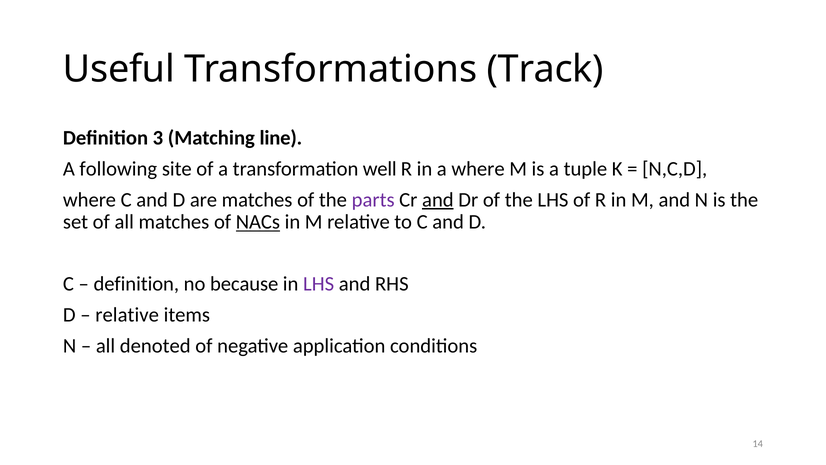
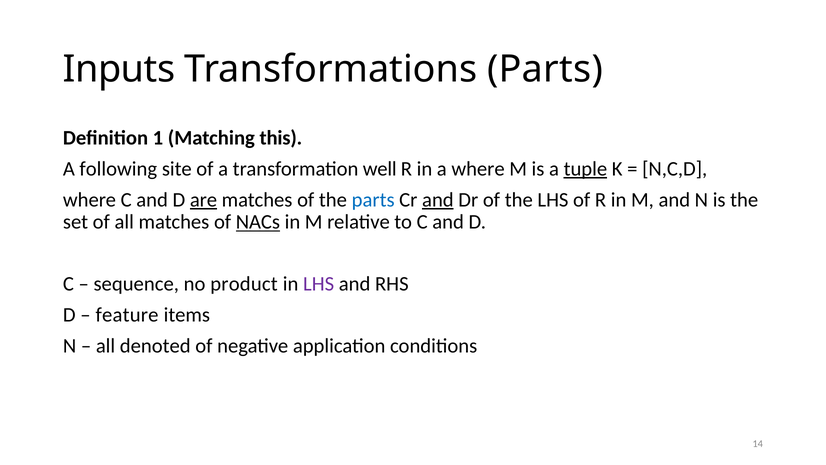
Useful: Useful -> Inputs
Transformations Track: Track -> Parts
3: 3 -> 1
line: line -> this
tuple underline: none -> present
are underline: none -> present
parts at (373, 200) colour: purple -> blue
definition at (136, 284): definition -> sequence
because: because -> product
relative at (127, 315): relative -> feature
